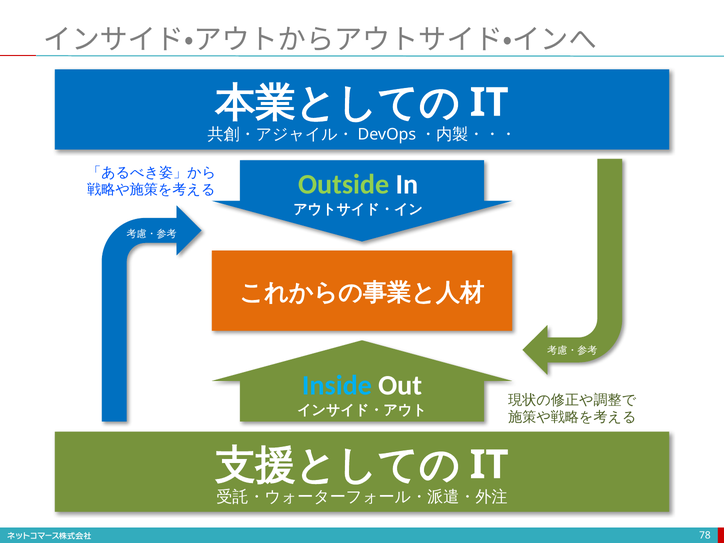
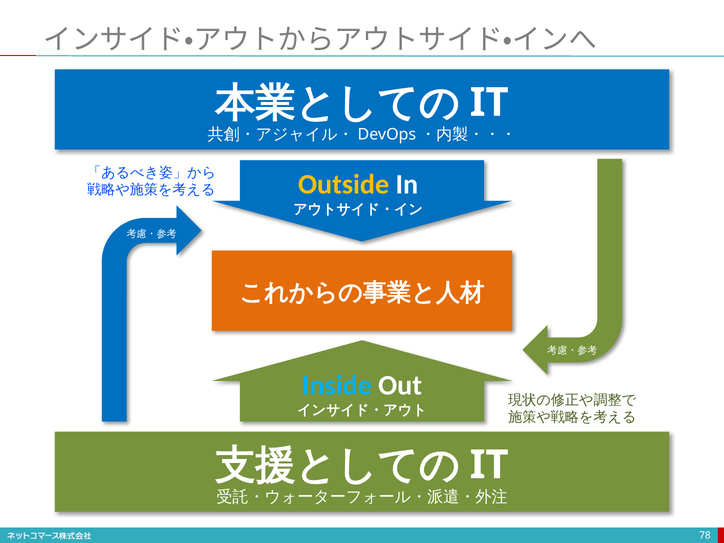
Outside colour: light green -> yellow
